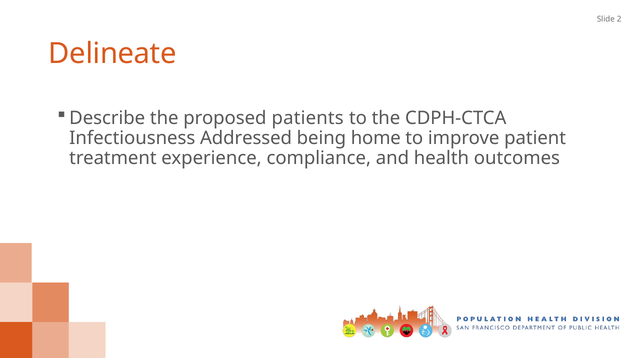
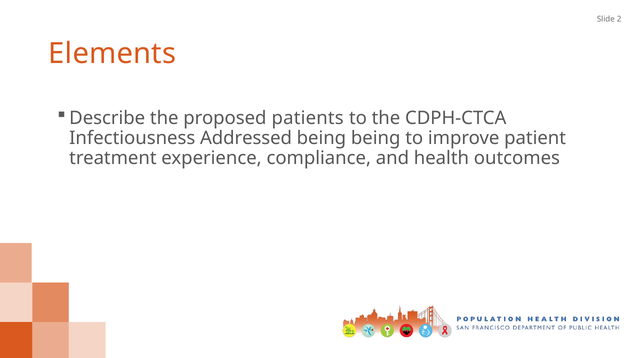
Delineate: Delineate -> Elements
being home: home -> being
